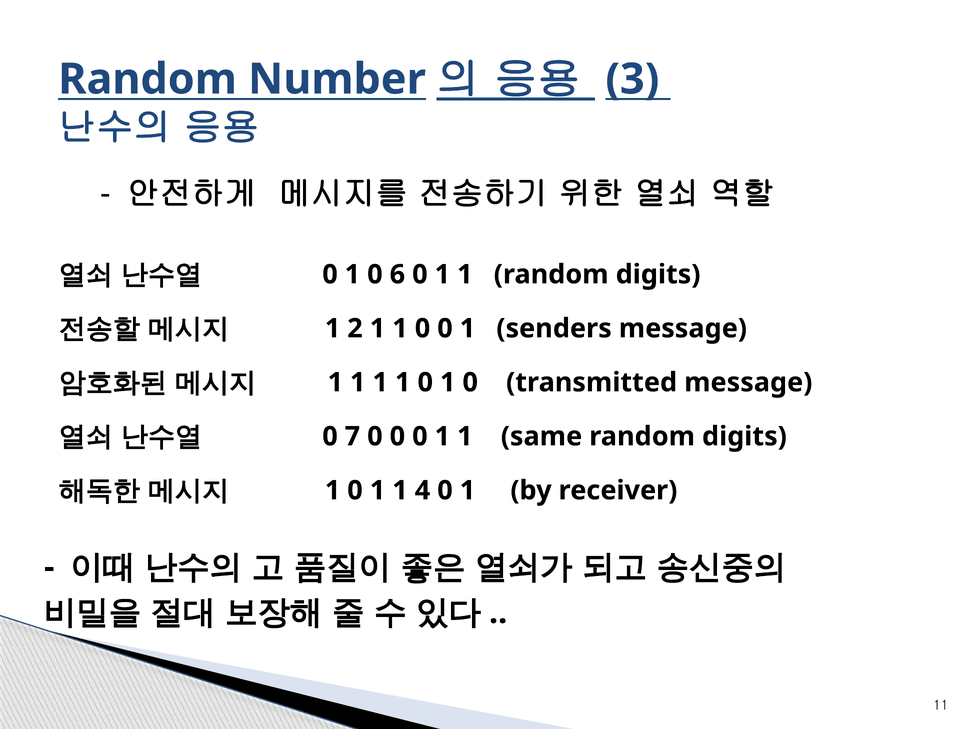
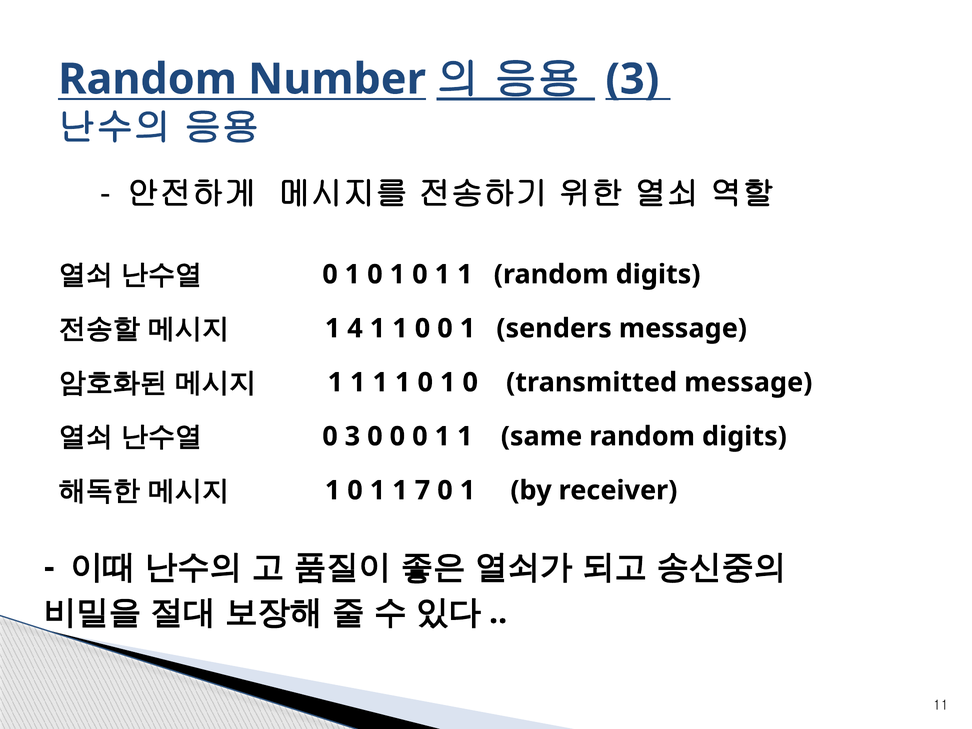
6 at (397, 274): 6 -> 1
2: 2 -> 4
0 7: 7 -> 3
4: 4 -> 7
